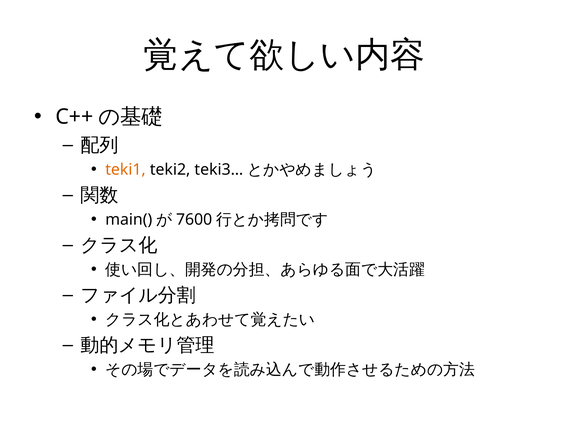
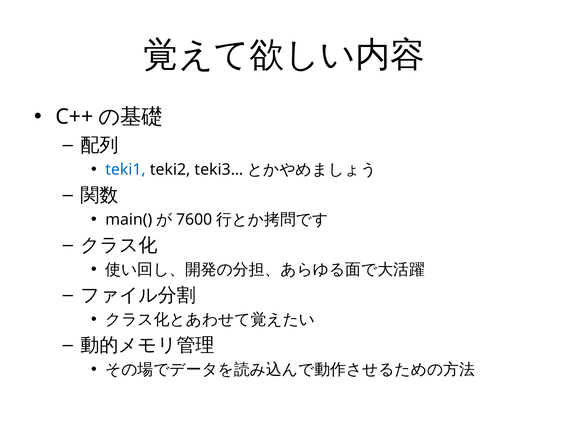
teki1 colour: orange -> blue
